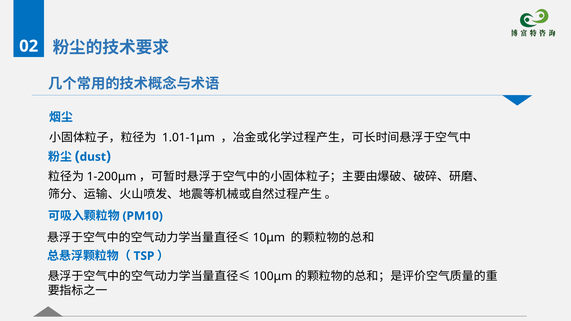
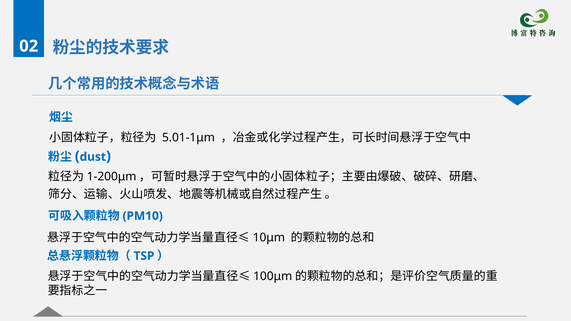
1.01-1μm: 1.01-1μm -> 5.01-1μm
